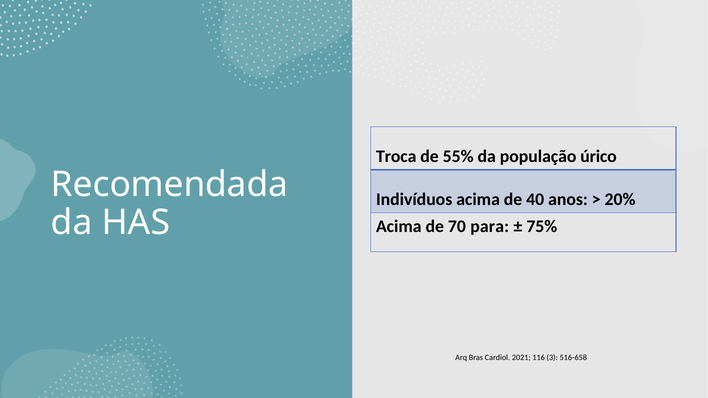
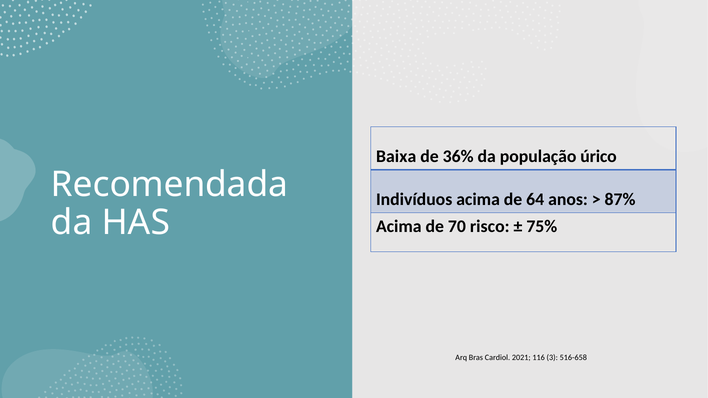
Troca: Troca -> Baixa
55%: 55% -> 36%
40: 40 -> 64
20%: 20% -> 87%
para: para -> risco
